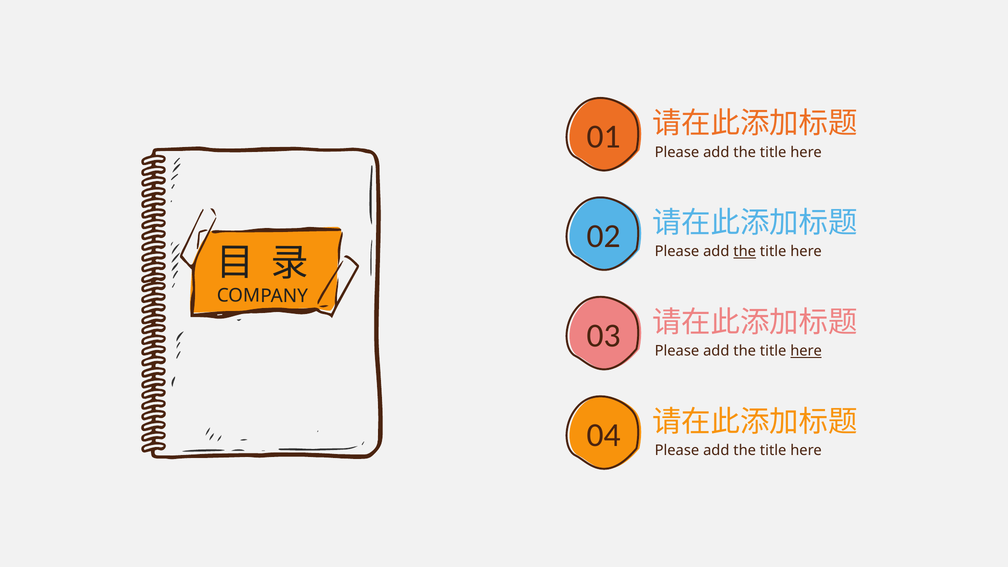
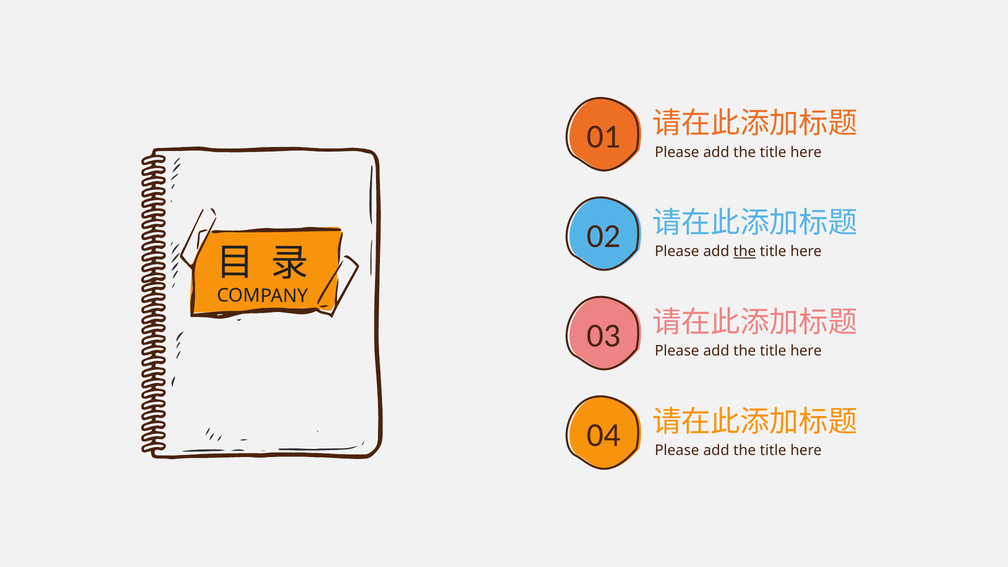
here at (806, 351) underline: present -> none
